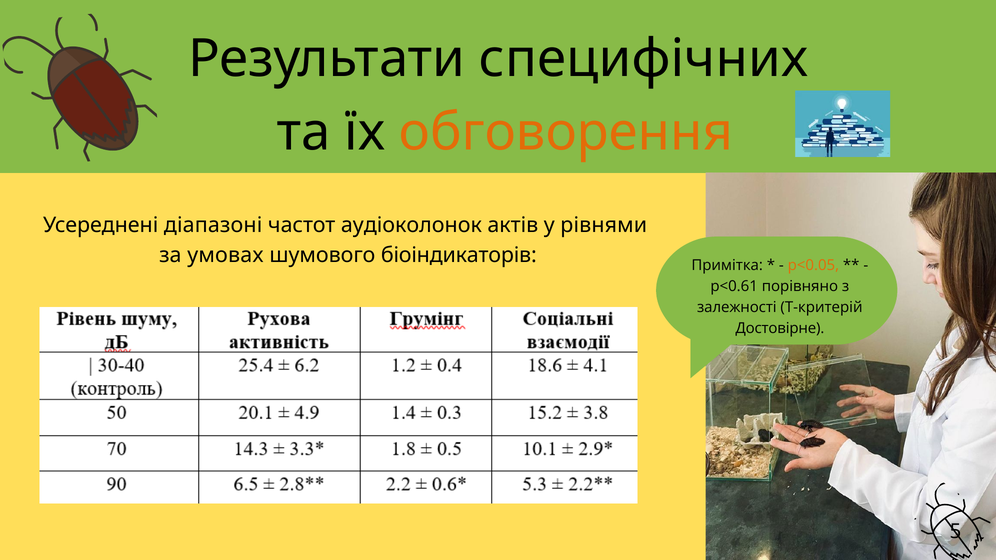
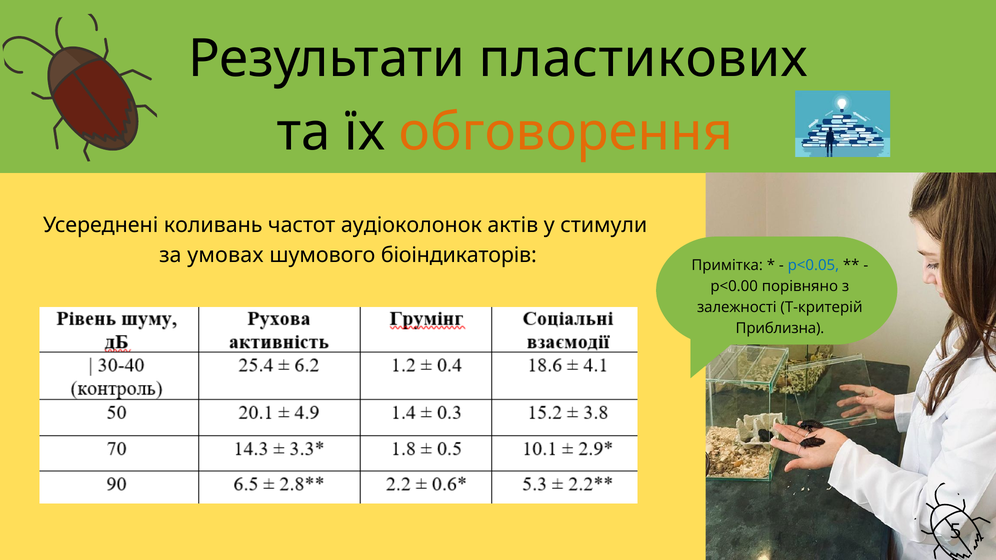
специфічних: специфічних -> пластикових
діапазоні: діапазоні -> коливань
рівнями: рівнями -> стимули
p<0.05 colour: orange -> blue
p<0.61: p<0.61 -> p<0.00
Достовірне: Достовірне -> Приблизна
